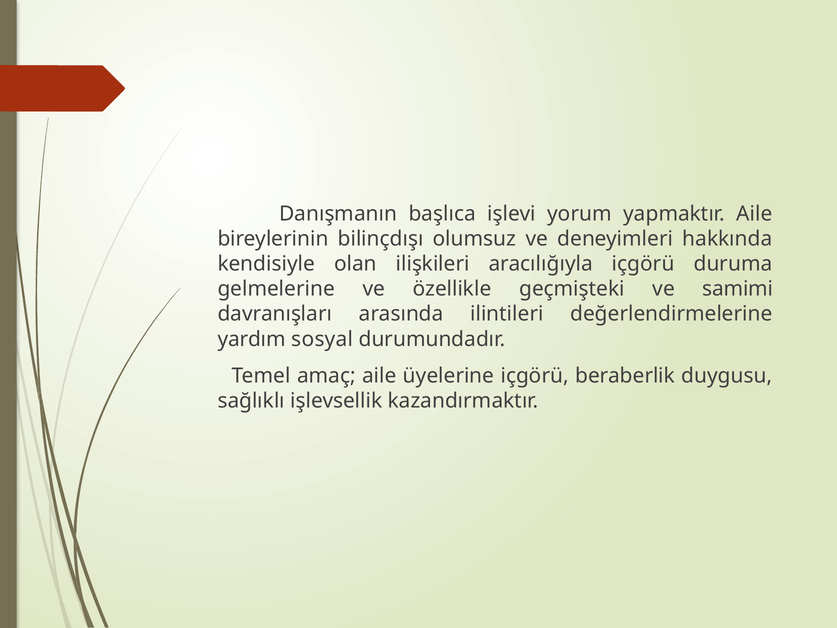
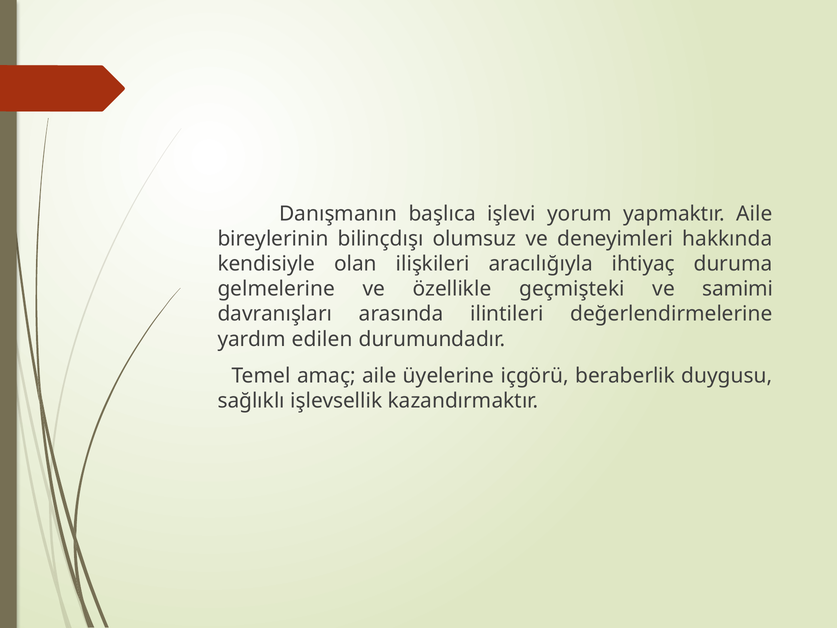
aracılığıyla içgörü: içgörü -> ihtiyaç
sosyal: sosyal -> edilen
